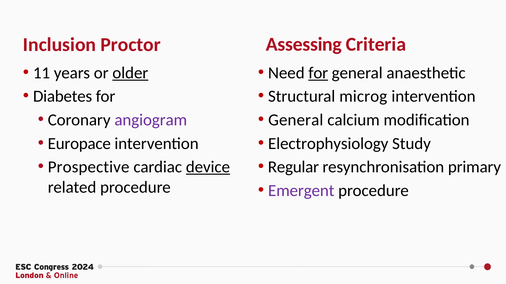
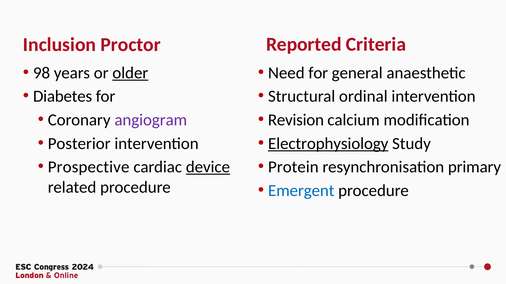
Assessing: Assessing -> Reported
11: 11 -> 98
for at (318, 73) underline: present -> none
microg: microg -> ordinal
General at (296, 120): General -> Revision
Europace: Europace -> Posterior
Electrophysiology underline: none -> present
Regular: Regular -> Protein
Emergent colour: purple -> blue
